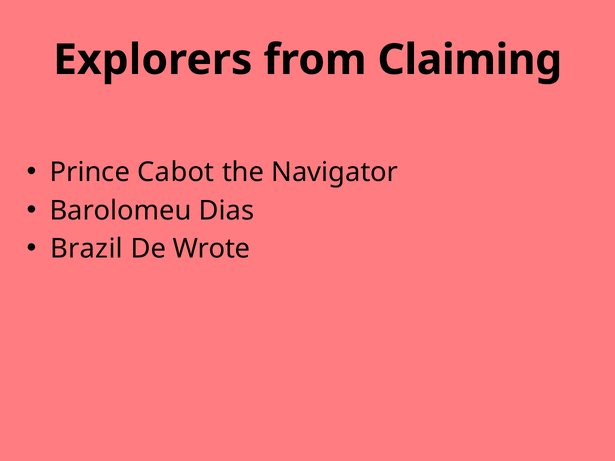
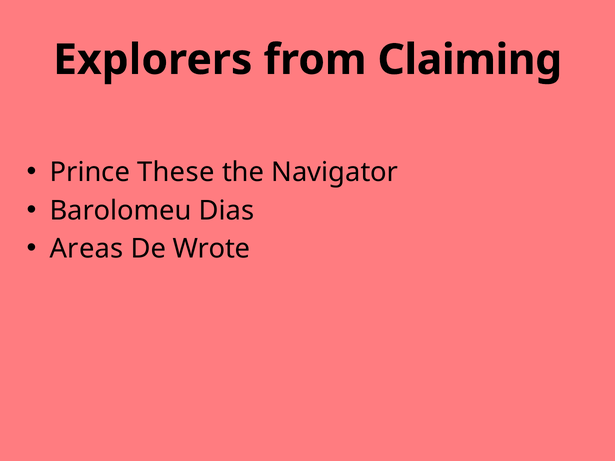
Cabot: Cabot -> These
Brazil: Brazil -> Areas
